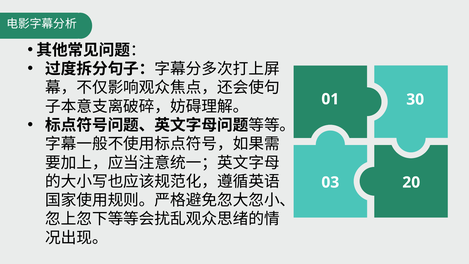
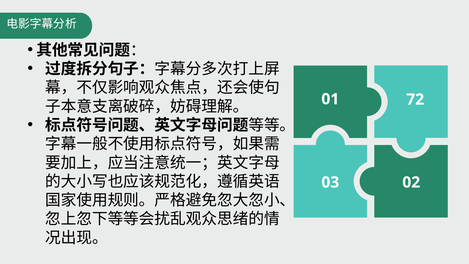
30: 30 -> 72
20: 20 -> 02
